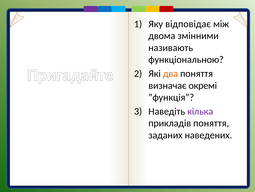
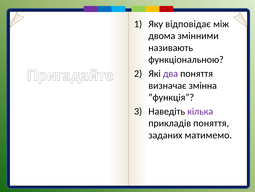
два colour: orange -> purple
окремі: окремі -> змінна
наведених: наведених -> матимемо
